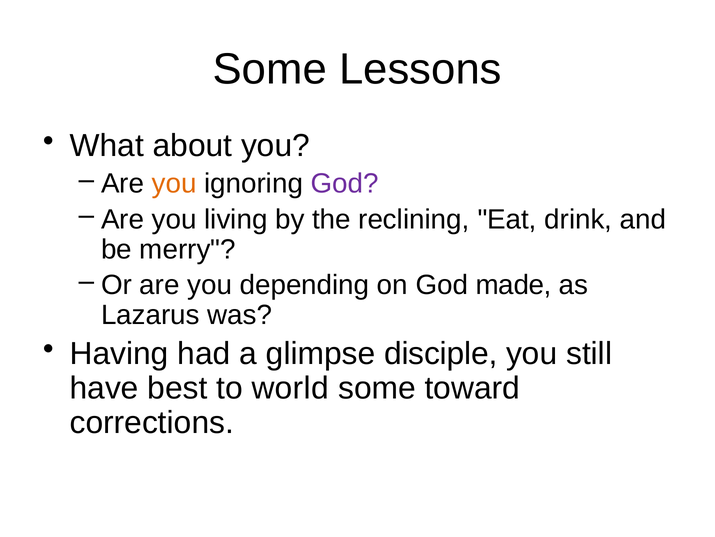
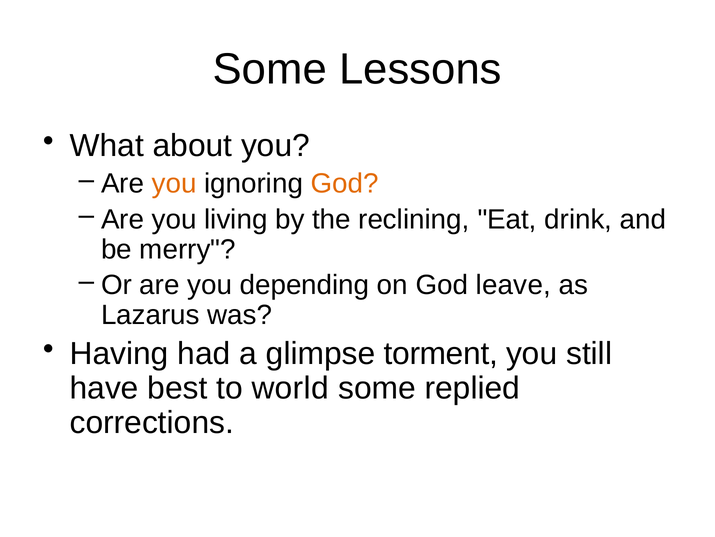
God at (345, 183) colour: purple -> orange
made: made -> leave
disciple: disciple -> torment
toward: toward -> replied
